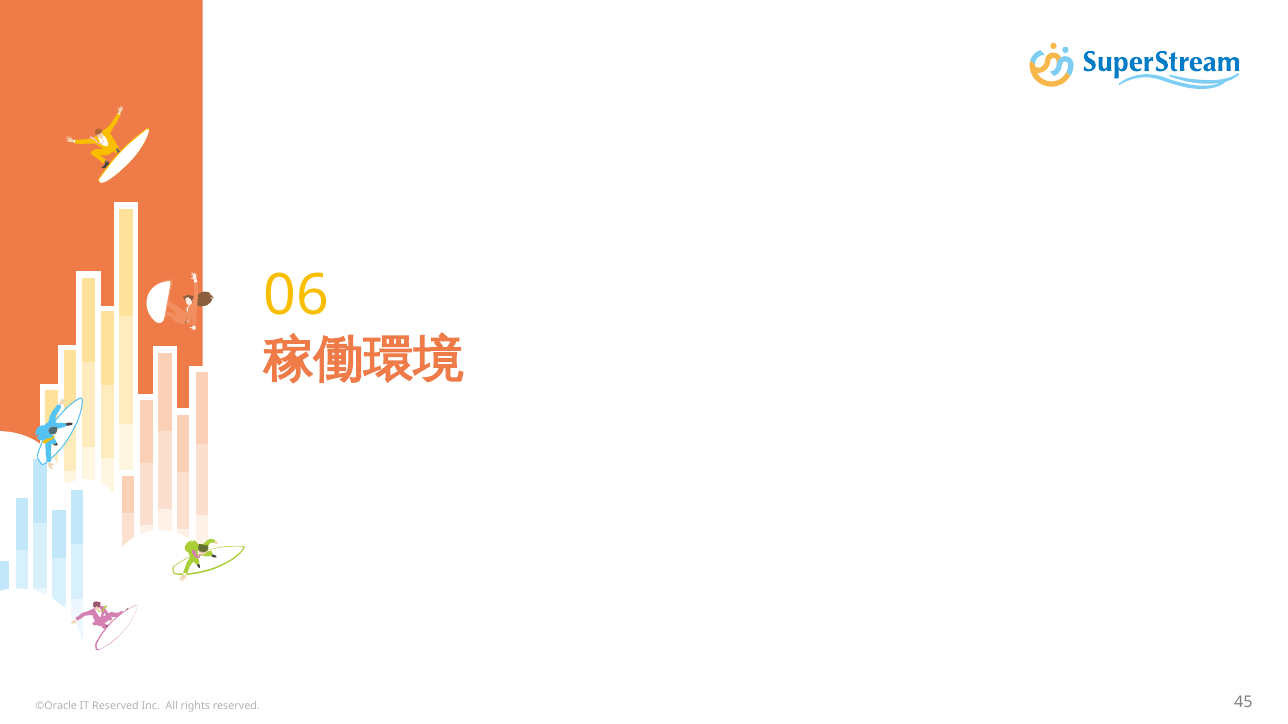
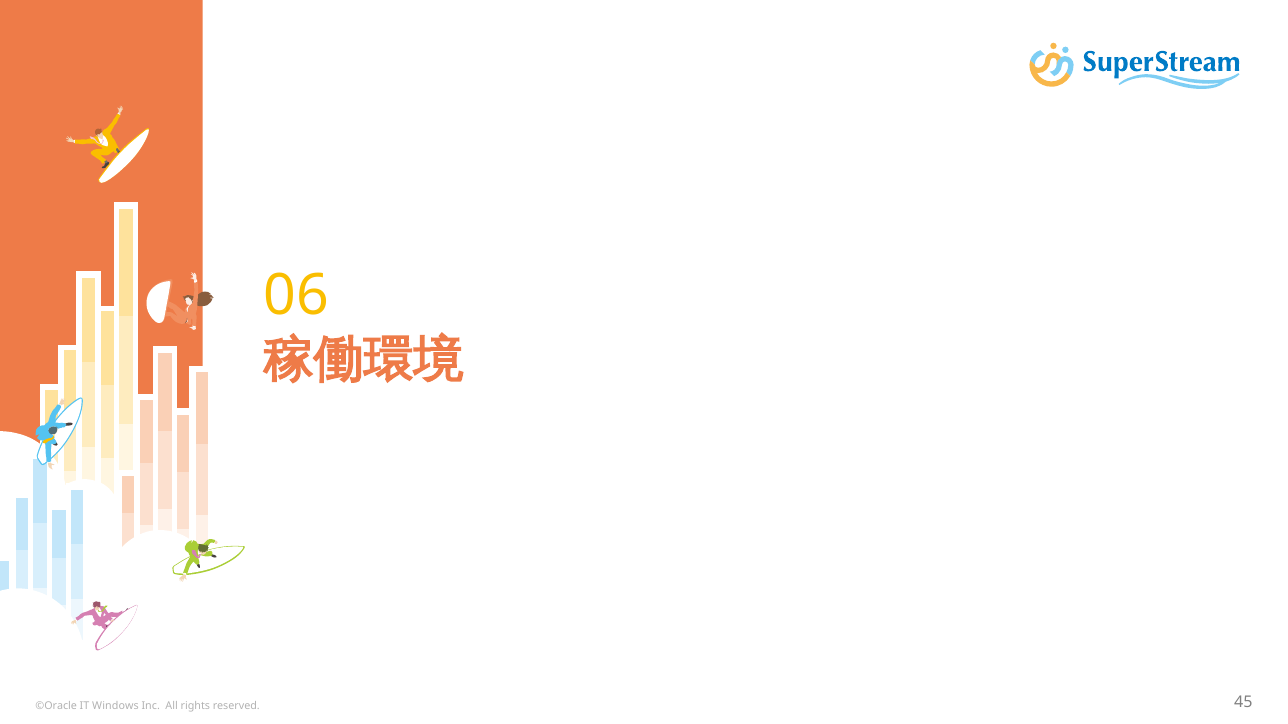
IT Reserved: Reserved -> Windows
